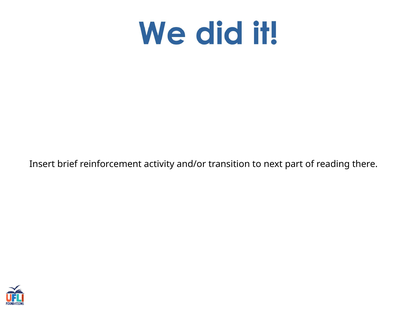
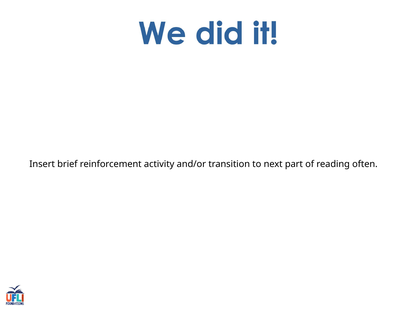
there: there -> often
